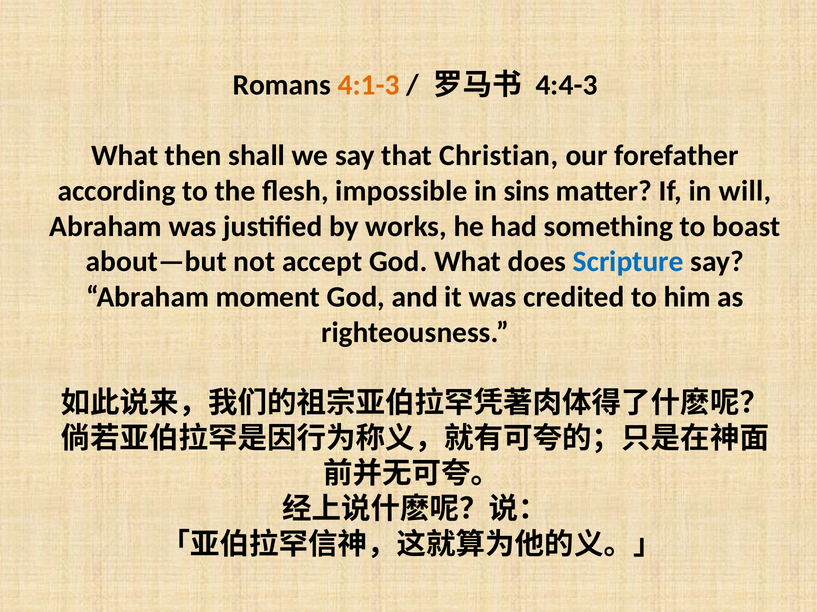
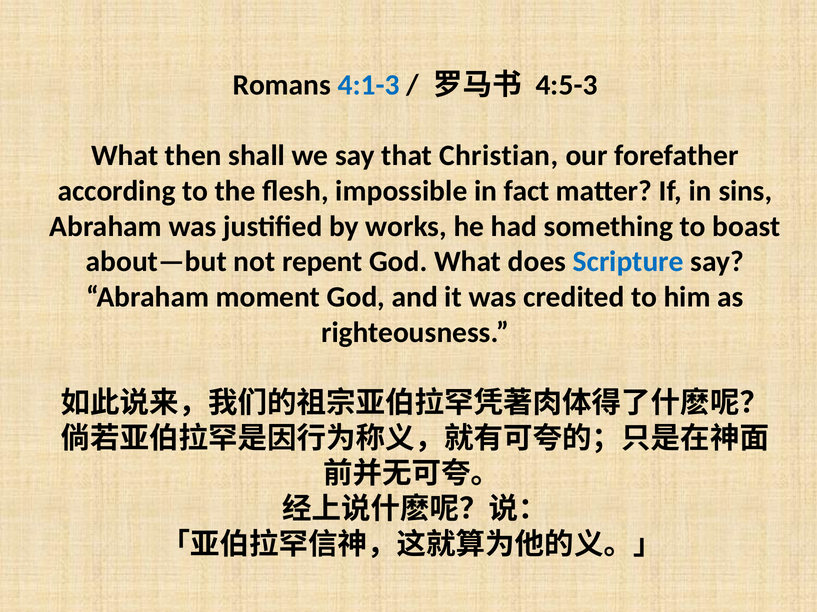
4:1-3 colour: orange -> blue
4:4-3: 4:4-3 -> 4:5-3
sins: sins -> fact
will: will -> sins
accept: accept -> repent
